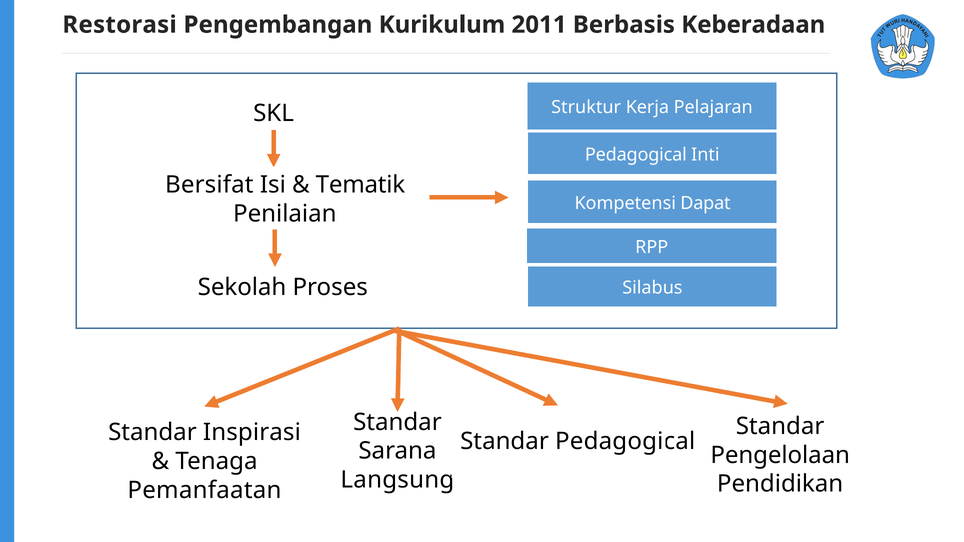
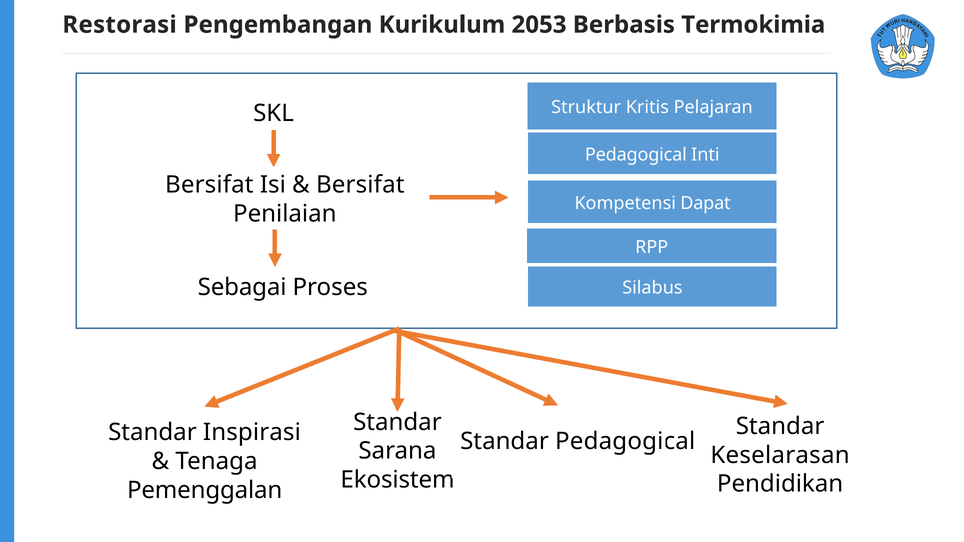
2011: 2011 -> 2053
Keberadaan: Keberadaan -> Termokimia
Kerja: Kerja -> Kritis
Tematik at (360, 185): Tematik -> Bersifat
Sekolah: Sekolah -> Sebagai
Pengelolaan: Pengelolaan -> Keselarasan
Langsung: Langsung -> Ekosistem
Pemanfaatan: Pemanfaatan -> Pemenggalan
